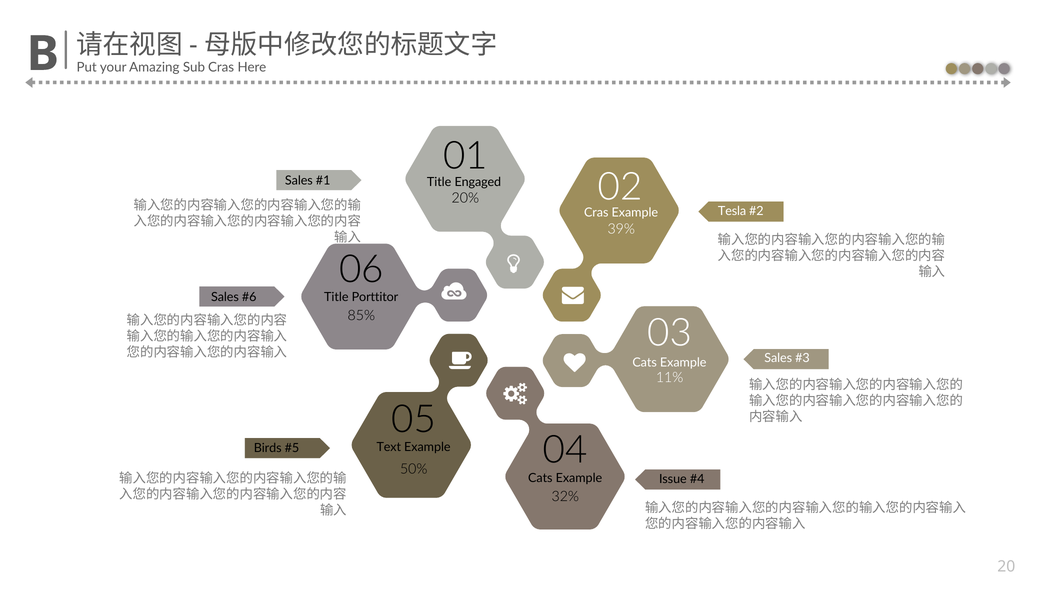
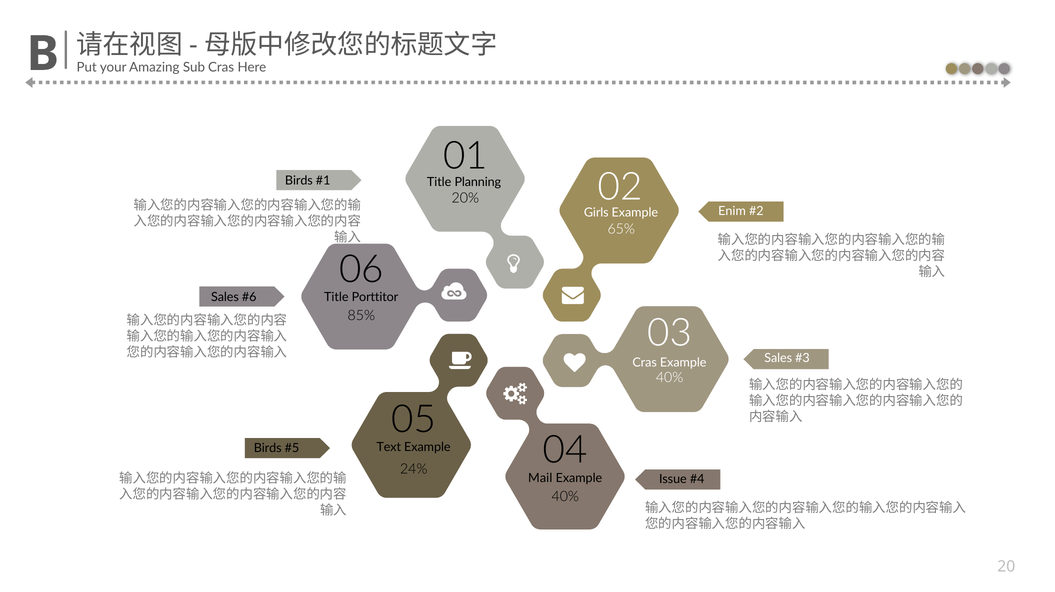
Sales at (299, 180): Sales -> Birds
Engaged: Engaged -> Planning
Tesla: Tesla -> Enim
Cras at (596, 213): Cras -> Girls
39%: 39% -> 65%
Cats at (645, 363): Cats -> Cras
11% at (670, 378): 11% -> 40%
50%: 50% -> 24%
Cats at (540, 478): Cats -> Mail
32% at (565, 497): 32% -> 40%
